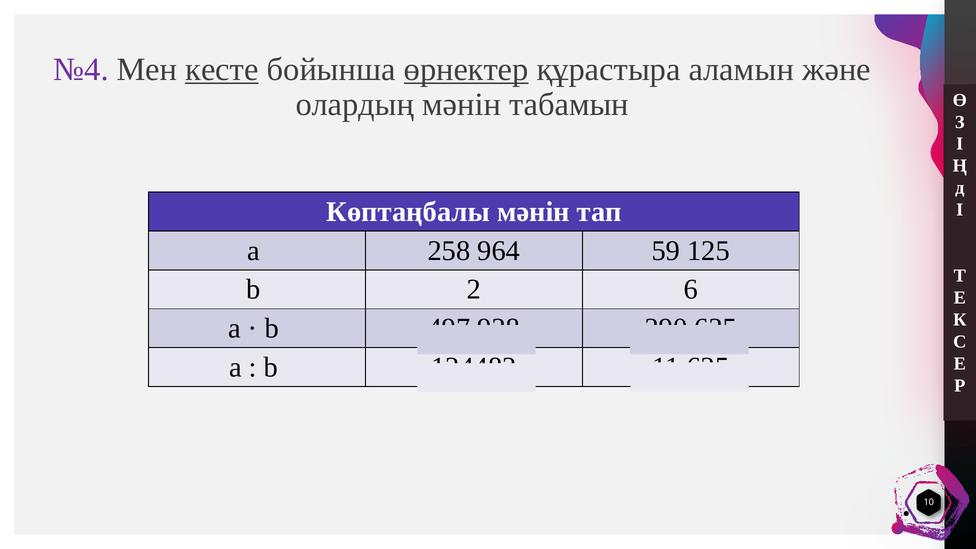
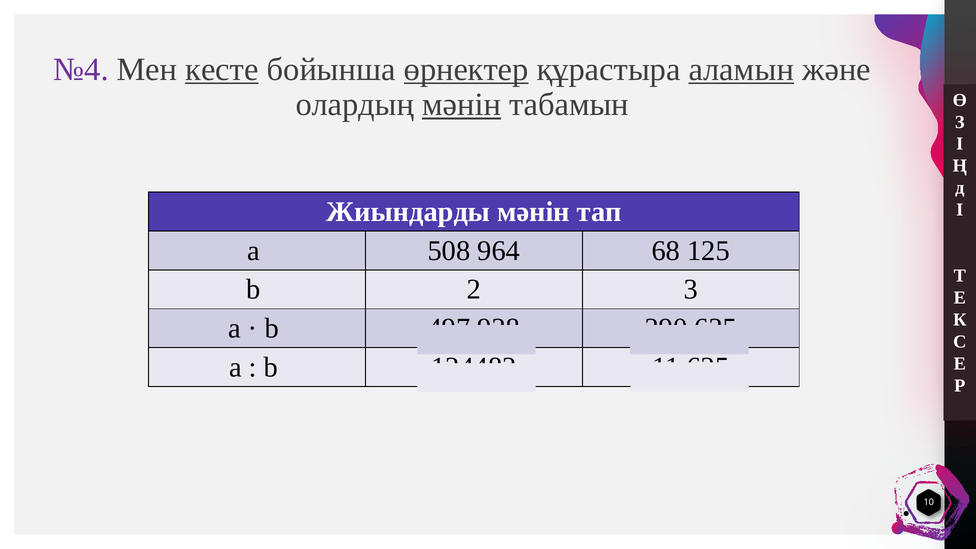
аламын underline: none -> present
мәнін at (462, 104) underline: none -> present
Көптаңбалы: Көптаңбалы -> Жиындарды
258: 258 -> 508
59: 59 -> 68
6: 6 -> 3
